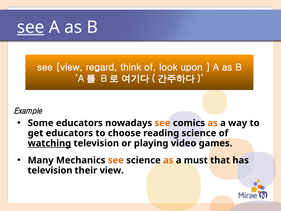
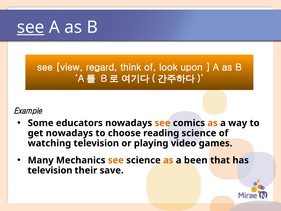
get educators: educators -> nowadays
watching underline: present -> none
must: must -> been
their view: view -> save
